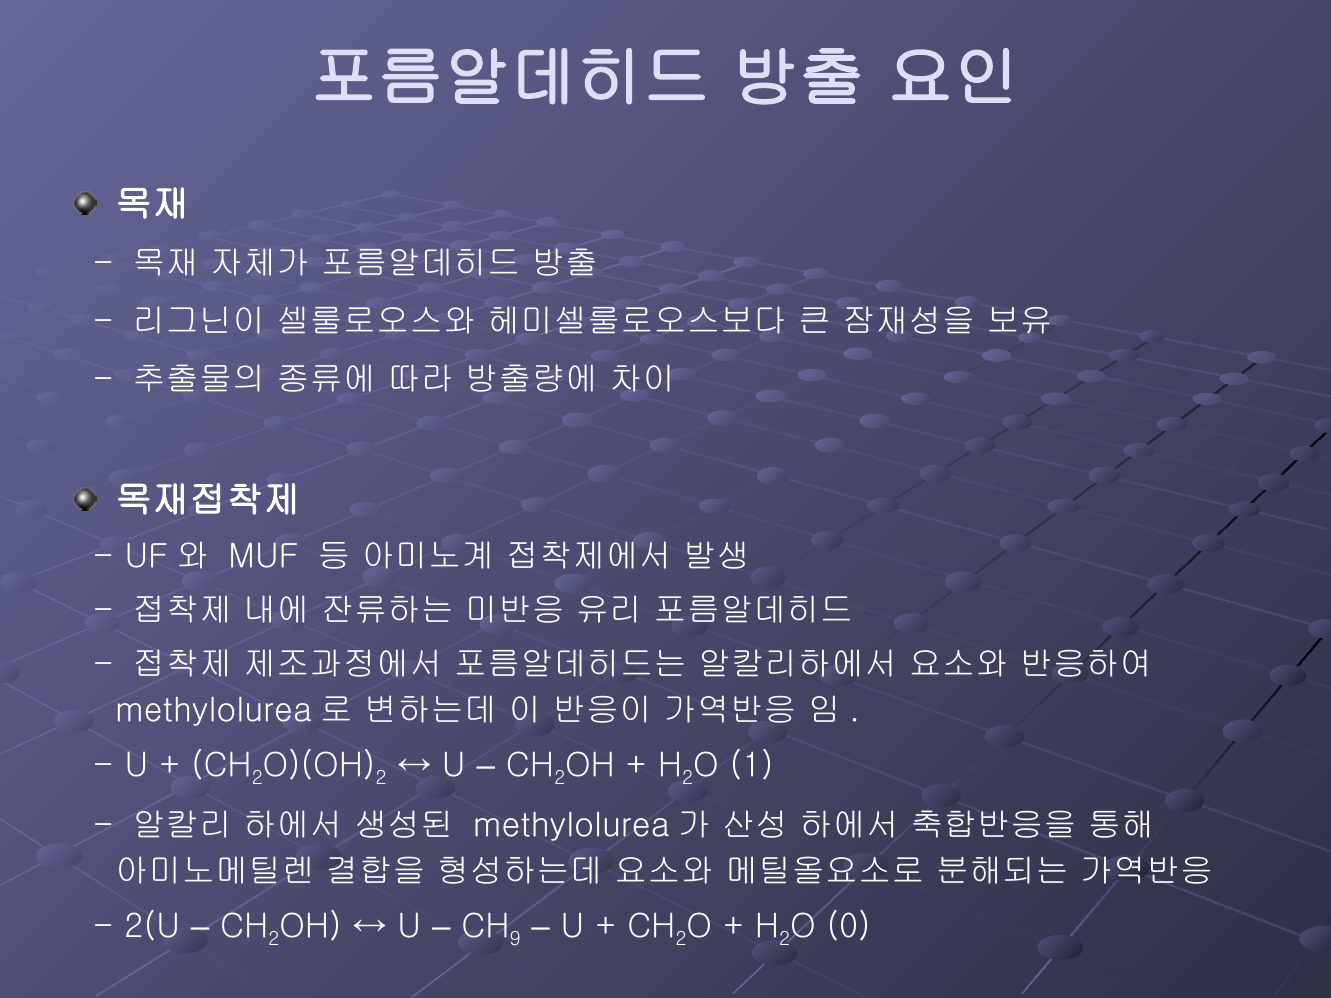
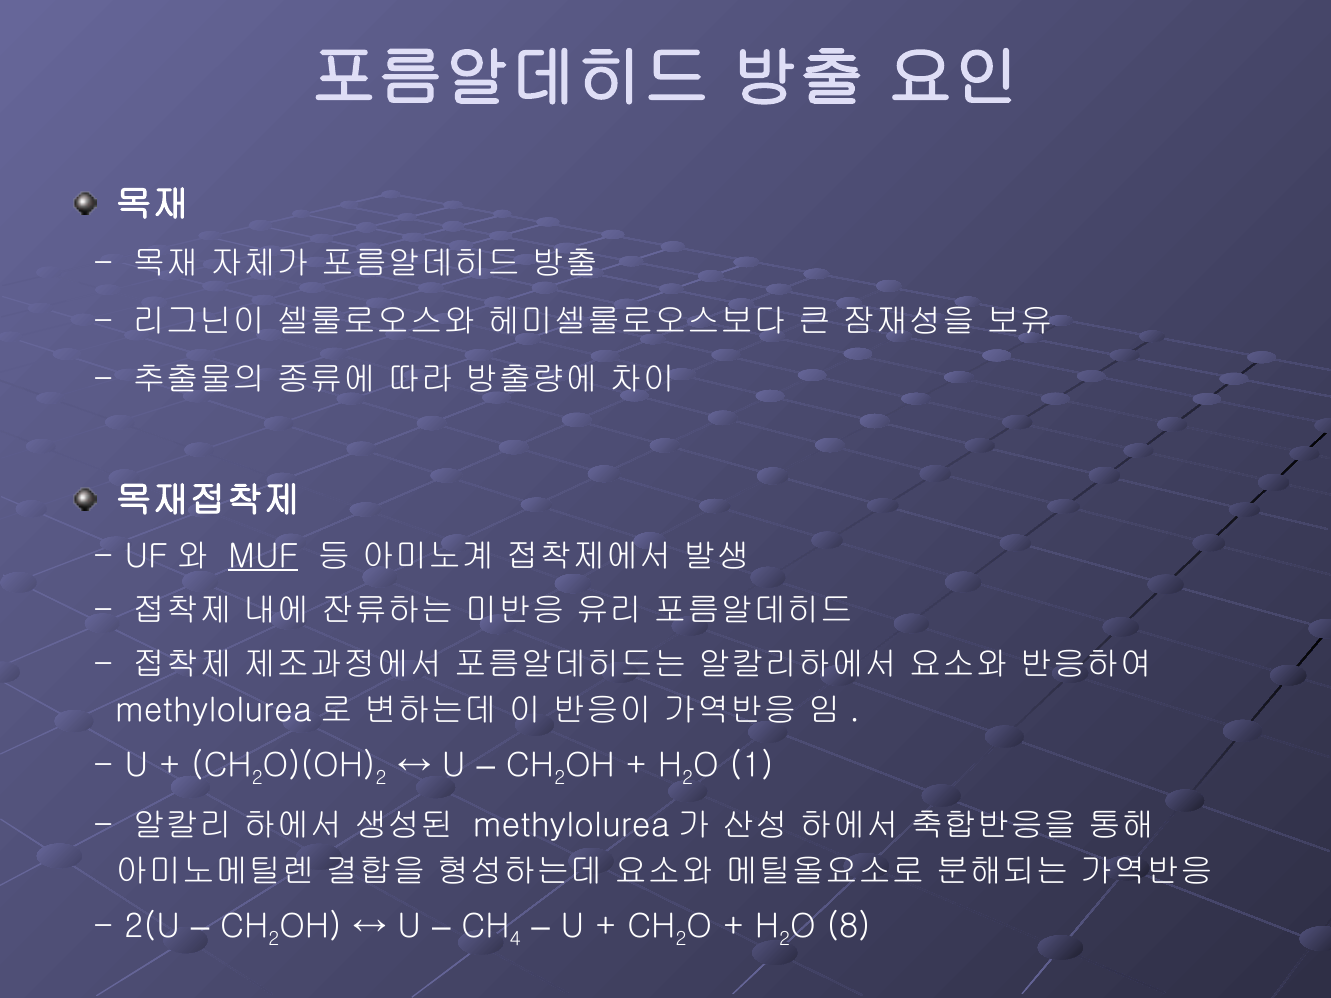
MUF underline: none -> present
9: 9 -> 4
0: 0 -> 8
